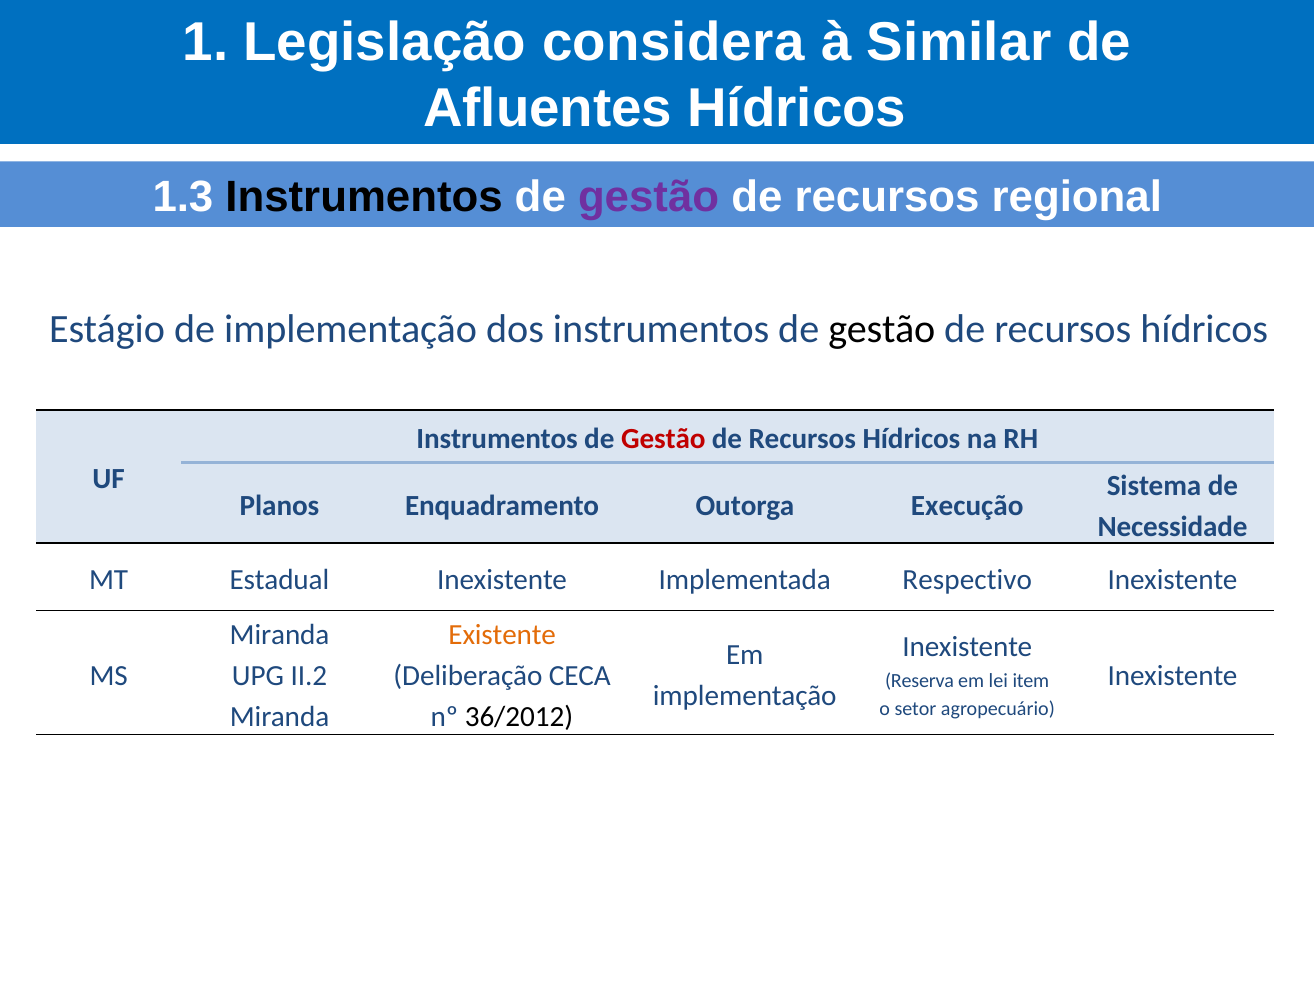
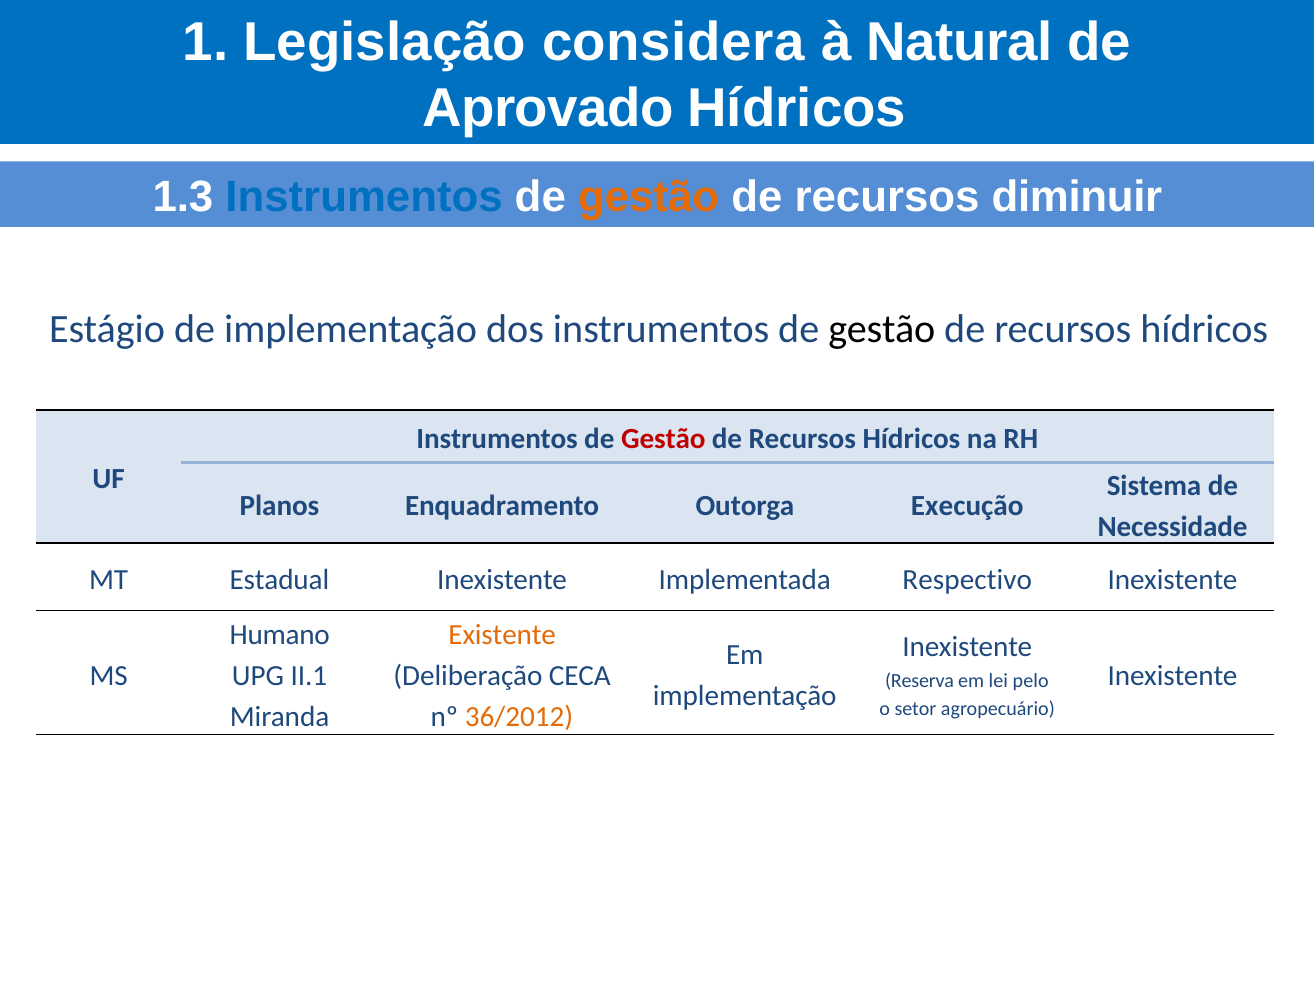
Similar: Similar -> Natural
Afluentes: Afluentes -> Aprovado
Instrumentos at (364, 197) colour: black -> blue
gestão at (649, 197) colour: purple -> orange
regional: regional -> diminuir
Miranda at (280, 635): Miranda -> Humano
II.2: II.2 -> II.1
item: item -> pelo
36/2012 colour: black -> orange
